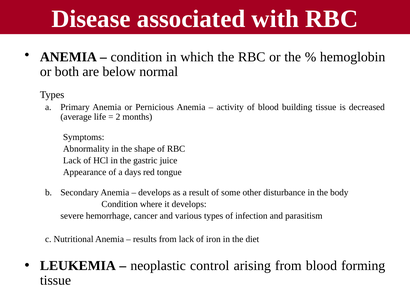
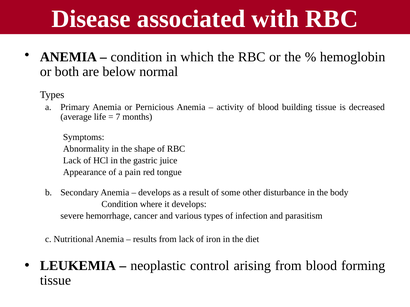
2: 2 -> 7
days: days -> pain
